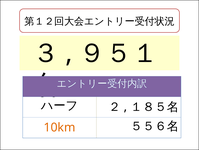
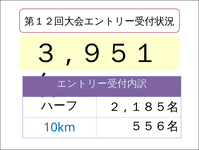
10km colour: orange -> blue
